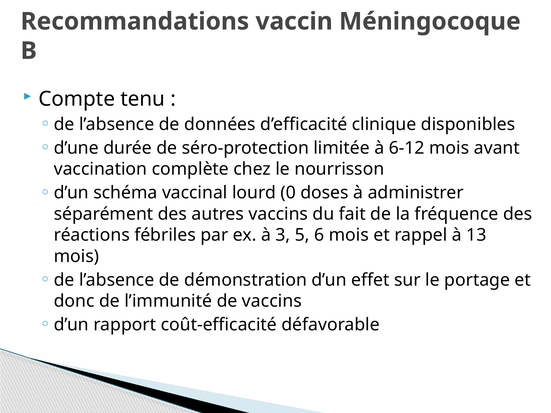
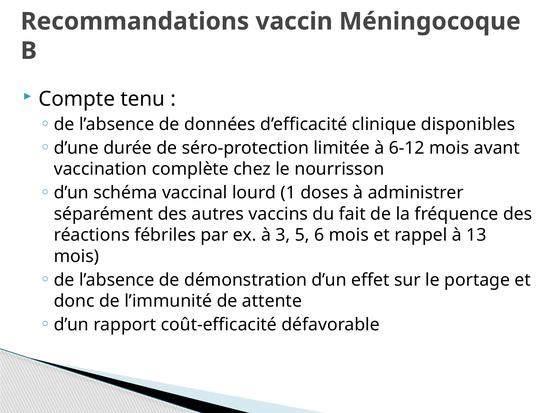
0: 0 -> 1
de vaccins: vaccins -> attente
